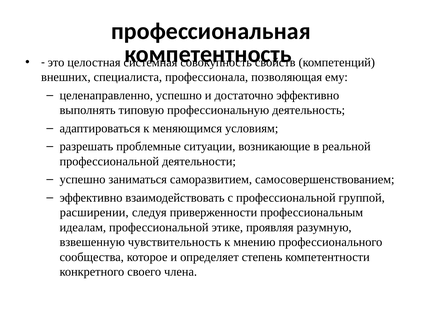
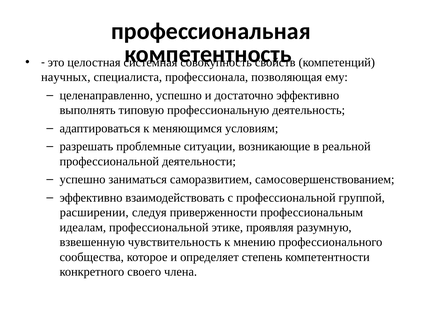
внешних: внешних -> научных
